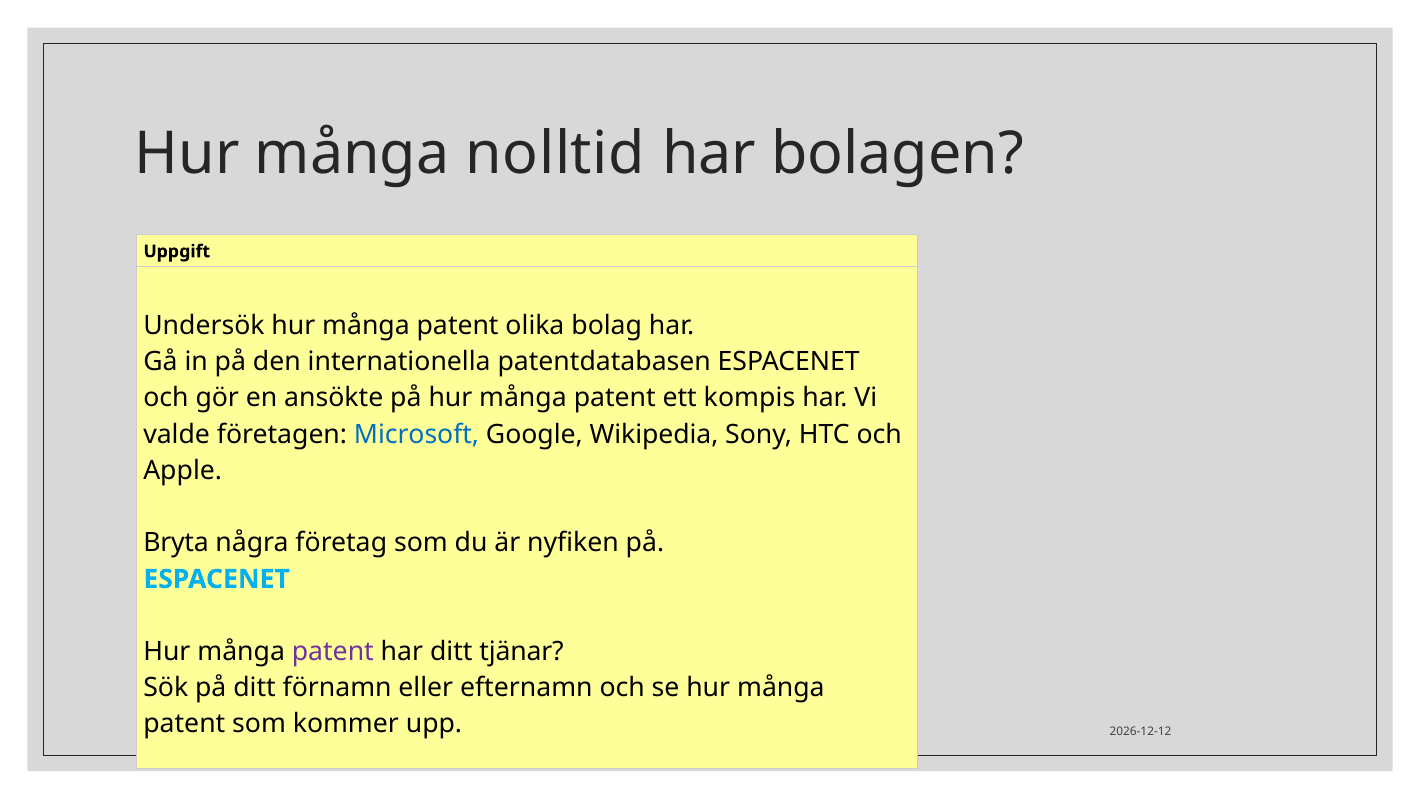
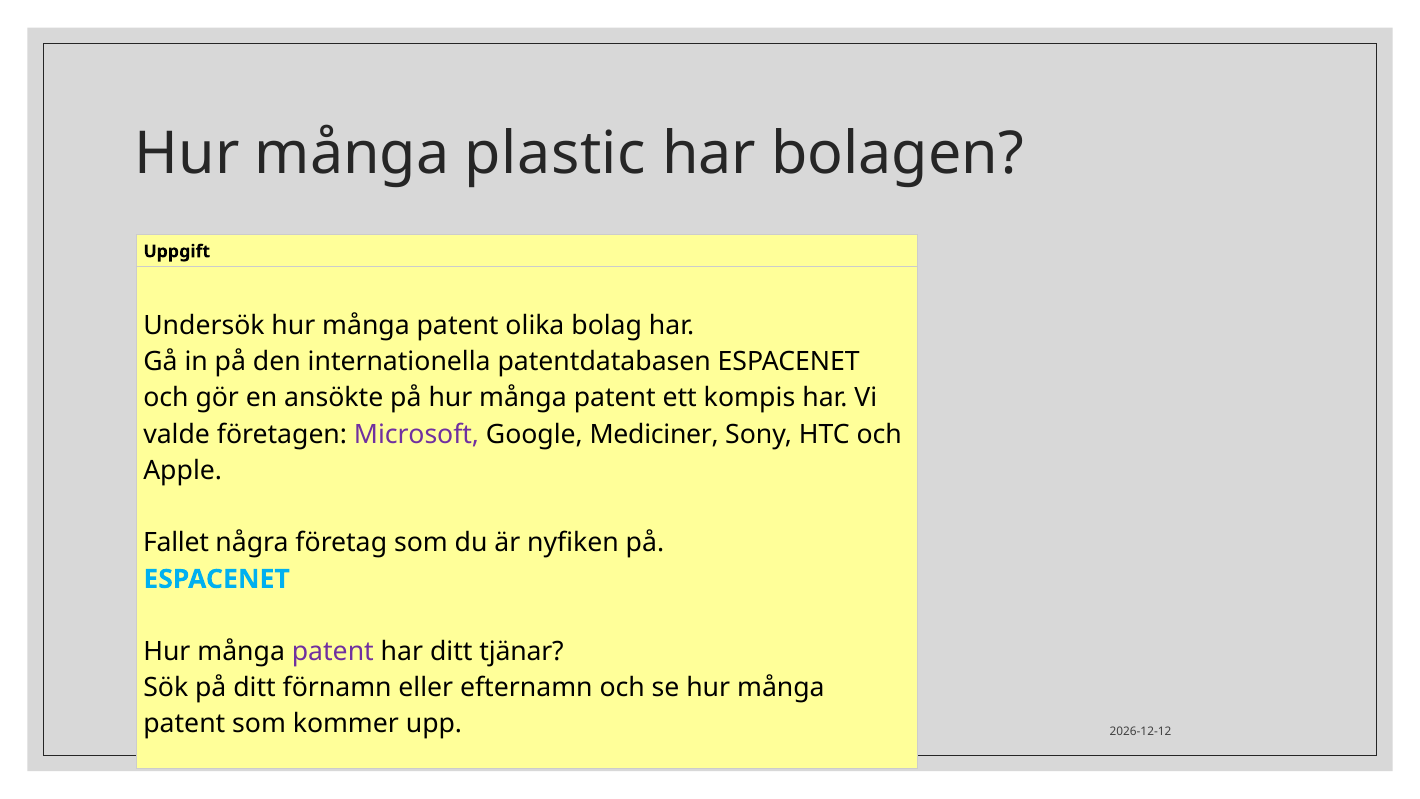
nolltid: nolltid -> plastic
Microsoft colour: blue -> purple
Wikipedia: Wikipedia -> Mediciner
Bryta: Bryta -> Fallet
